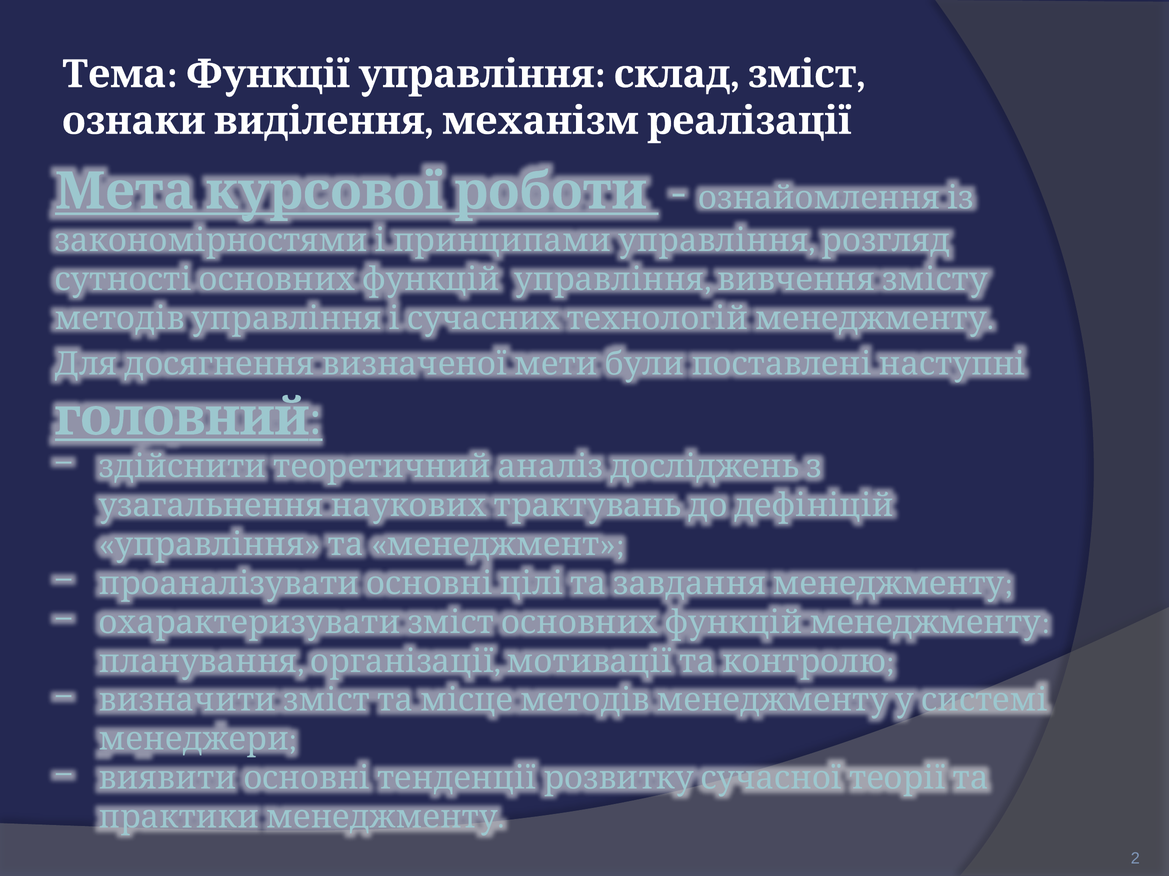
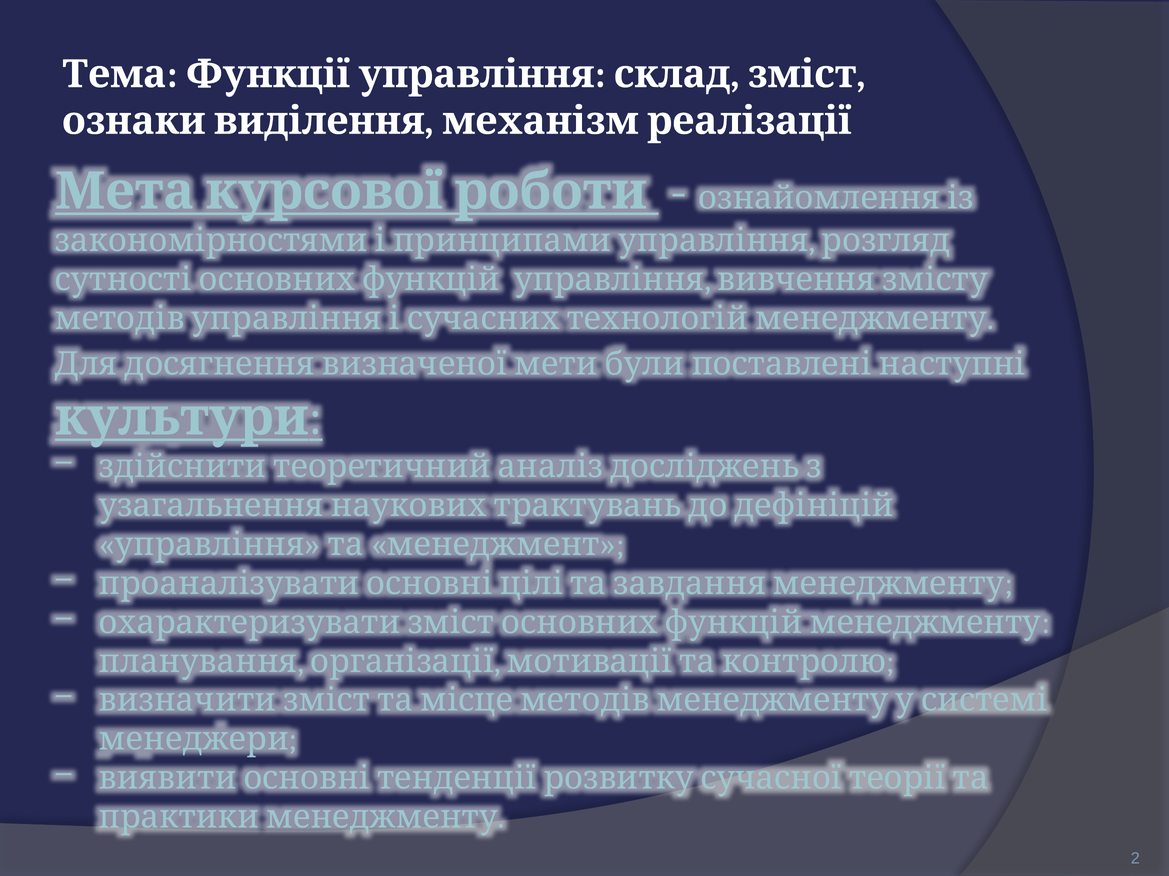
головний: головний -> культури
